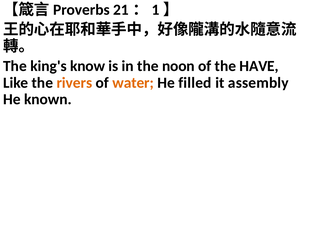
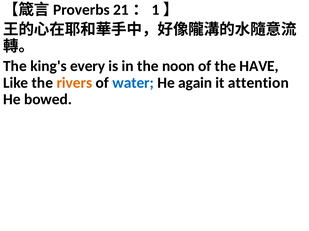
know: know -> every
water colour: orange -> blue
filled: filled -> again
assembly: assembly -> attention
known: known -> bowed
